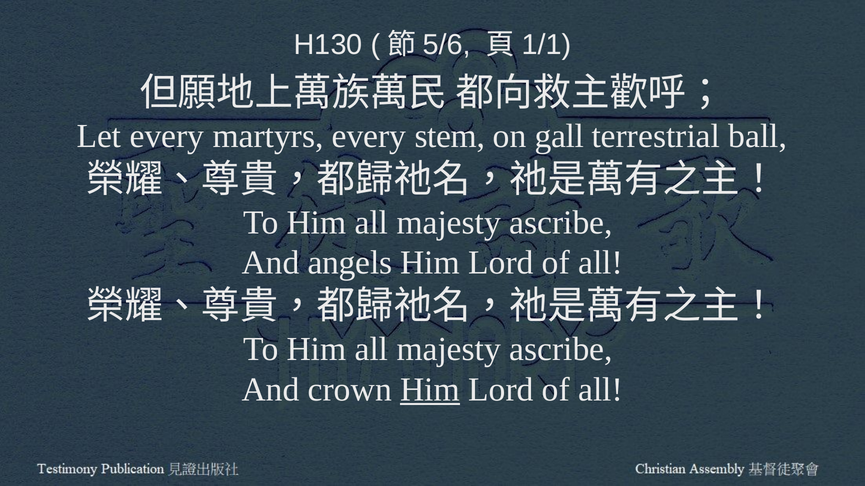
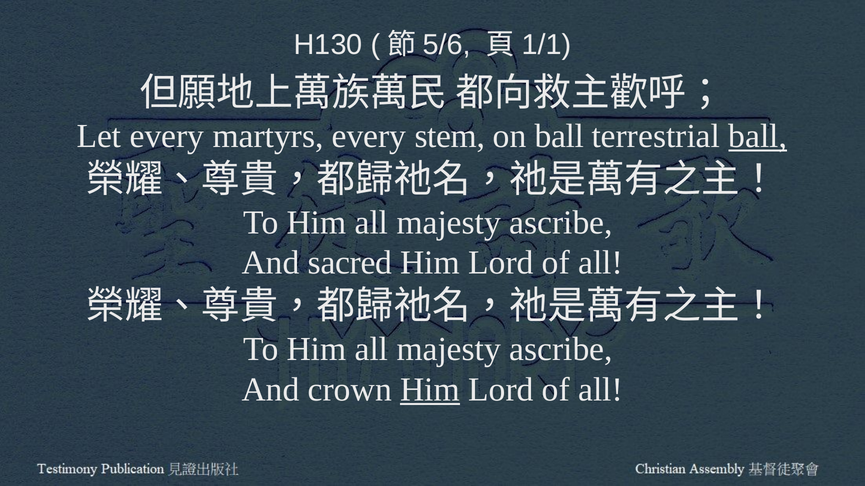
on gall: gall -> ball
ball at (758, 136) underline: none -> present
angels: angels -> sacred
